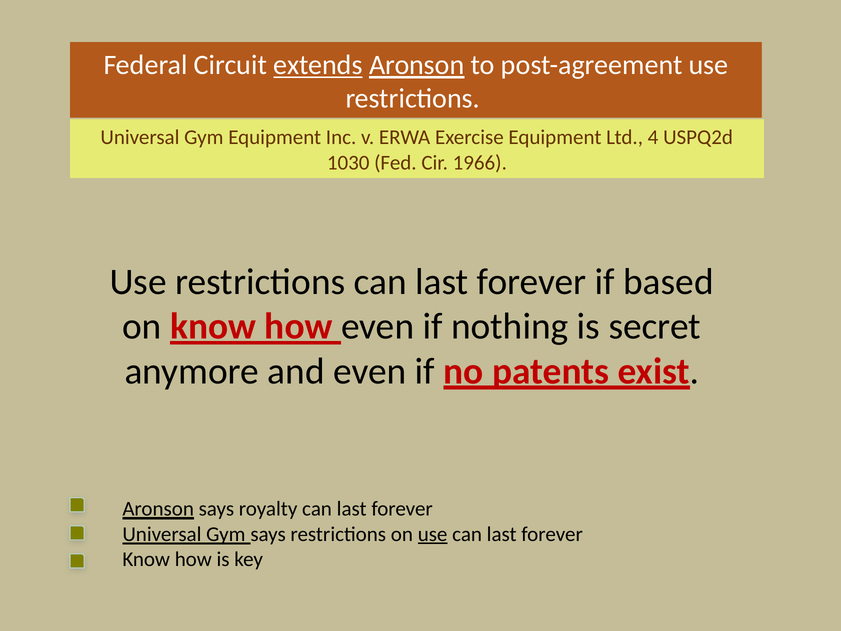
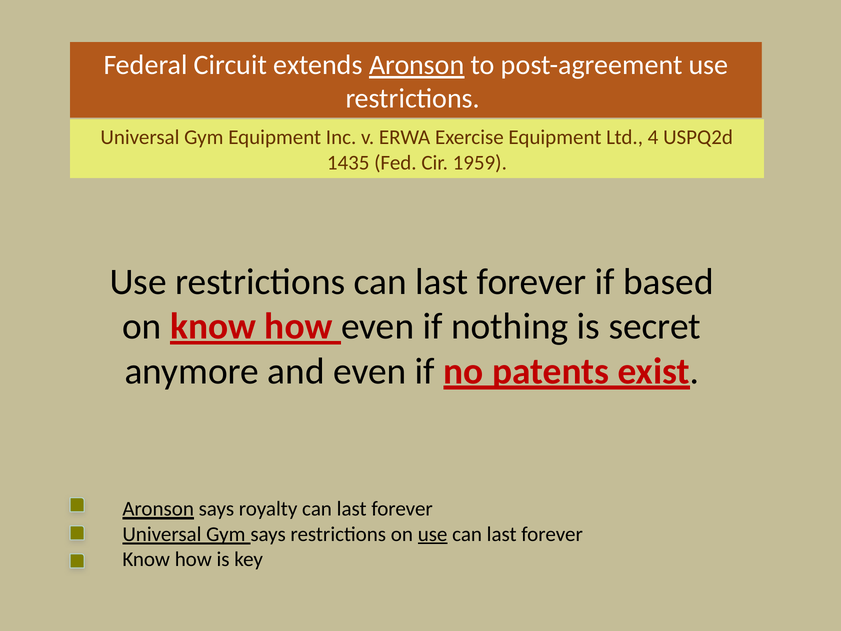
extends underline: present -> none
1030: 1030 -> 1435
1966: 1966 -> 1959
